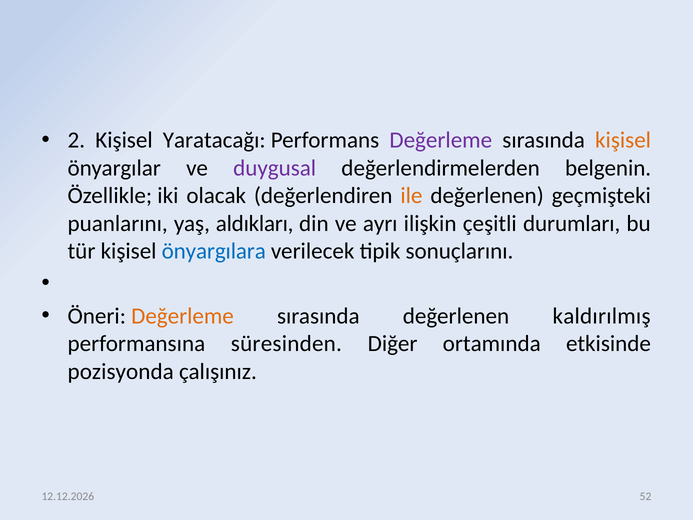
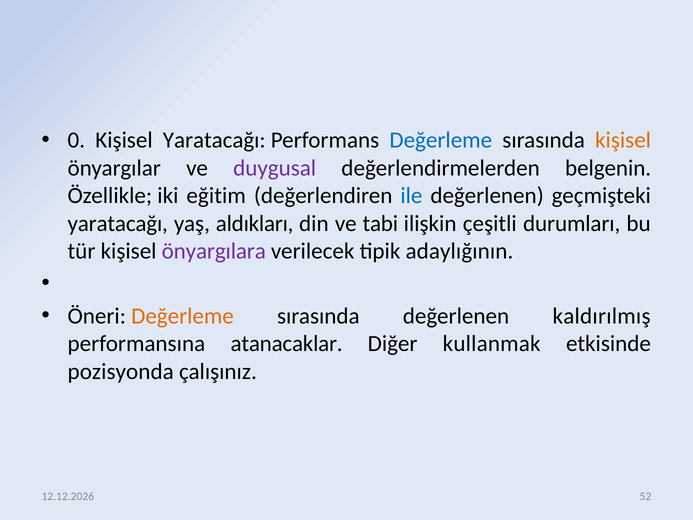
2: 2 -> 0
Değerleme at (441, 140) colour: purple -> blue
olacak: olacak -> eğitim
ile colour: orange -> blue
puanlarını at (118, 223): puanlarını -> yaratacağı
ayrı: ayrı -> tabi
önyargılara colour: blue -> purple
sonuçlarını: sonuçlarını -> adaylığının
süresinden: süresinden -> atanacaklar
ortamında: ortamında -> kullanmak
